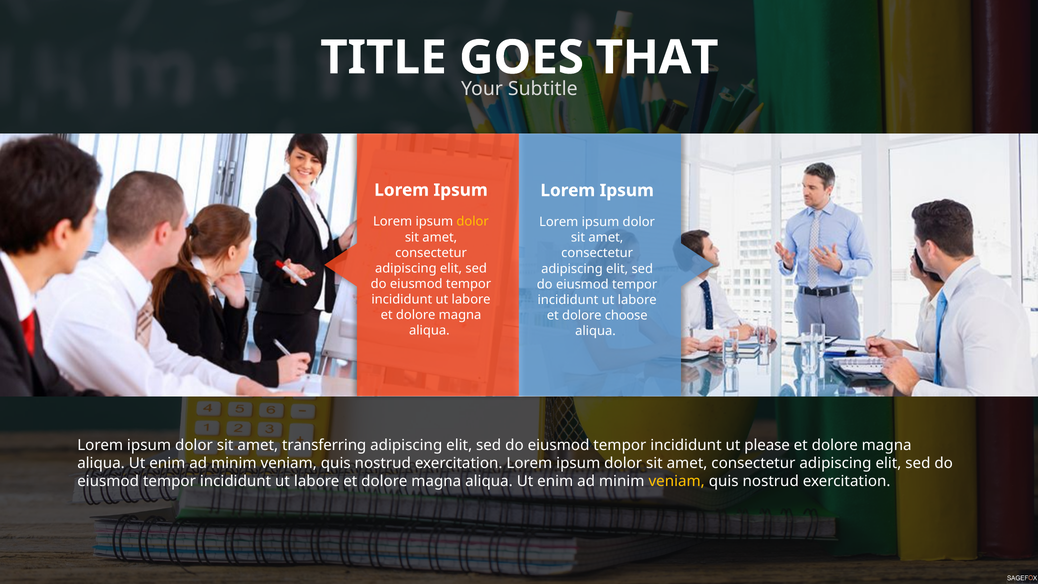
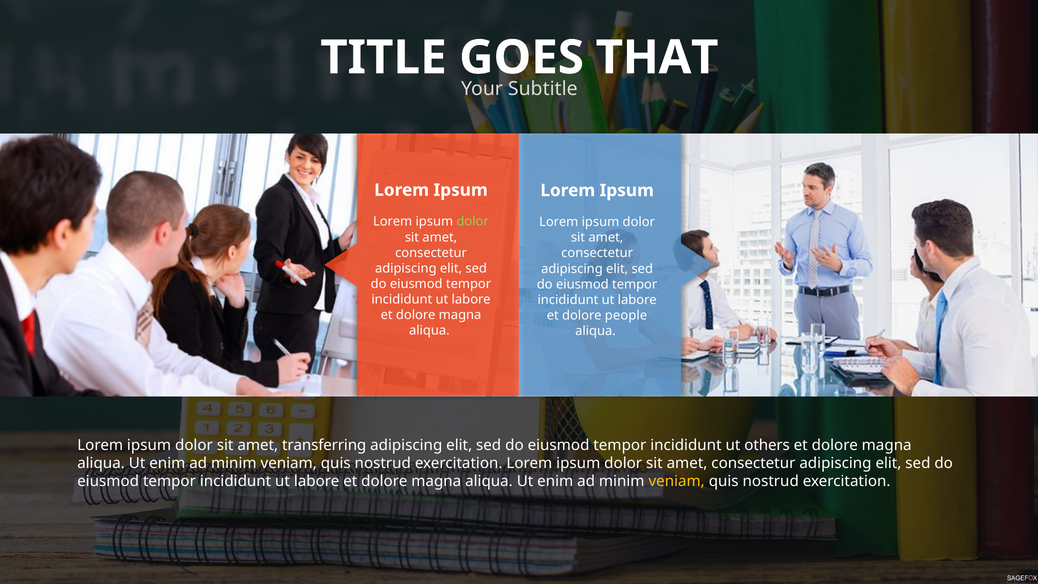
dolor at (473, 222) colour: yellow -> light green
choose: choose -> people
please: please -> others
